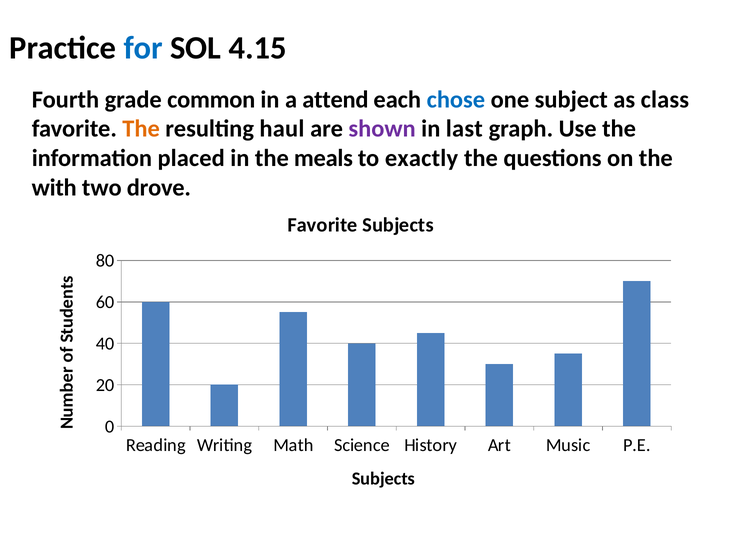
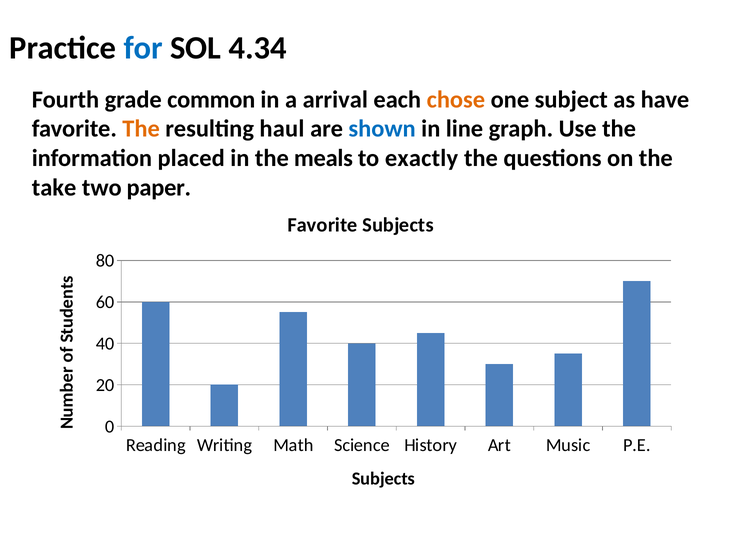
4.15: 4.15 -> 4.34
attend: attend -> arrival
chose colour: blue -> orange
class: class -> have
shown colour: purple -> blue
last: last -> line
with: with -> take
drove: drove -> paper
